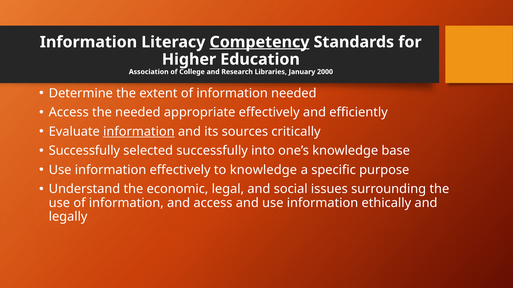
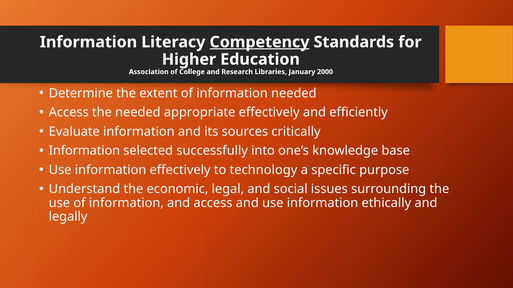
information at (139, 132) underline: present -> none
Successfully at (84, 151): Successfully -> Information
to knowledge: knowledge -> technology
